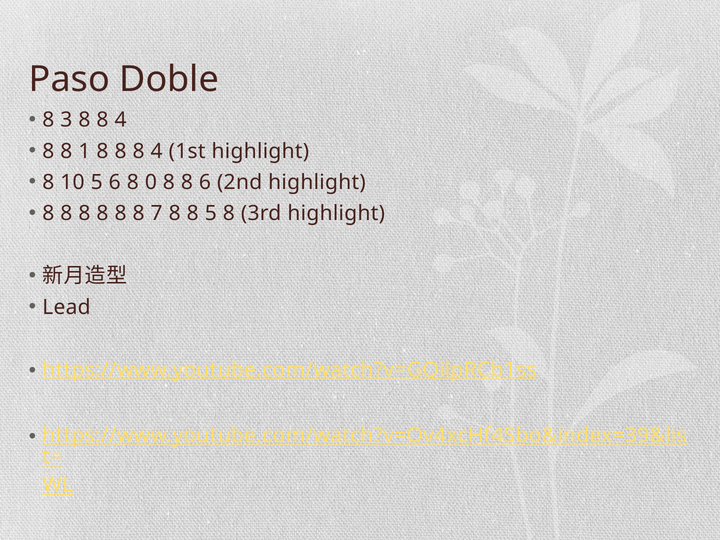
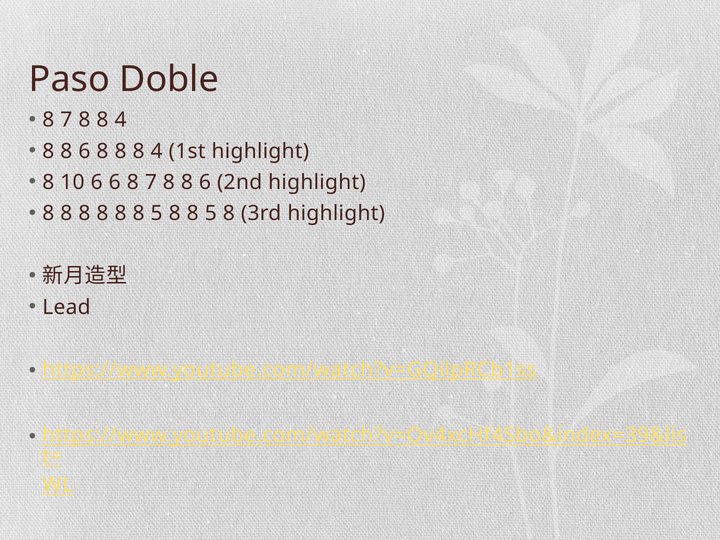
3 at (66, 120): 3 -> 7
1 at (84, 151): 1 -> 6
10 5: 5 -> 6
6 8 0: 0 -> 7
8 8 8 7: 7 -> 5
